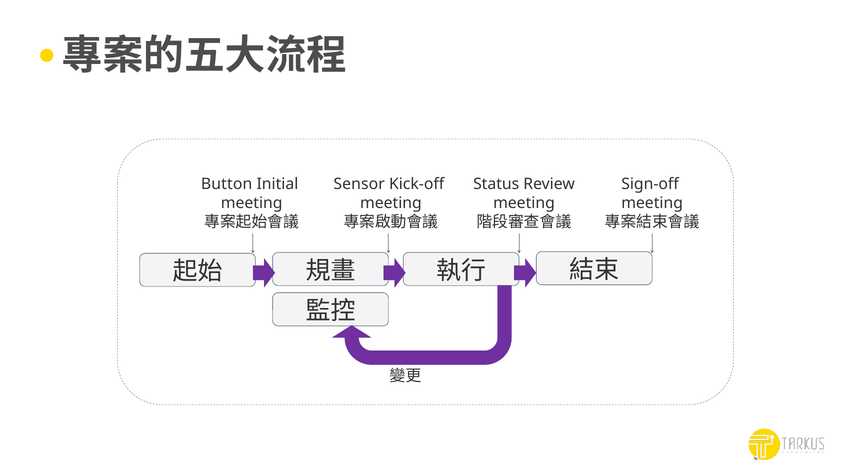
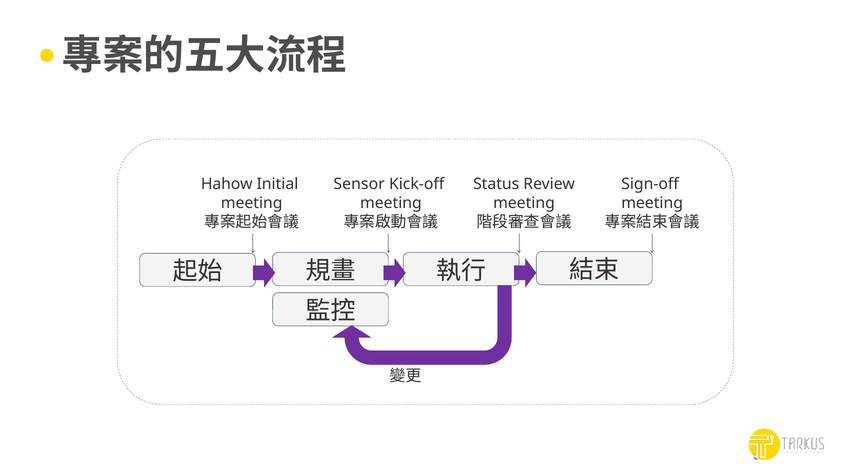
Button: Button -> Hahow
